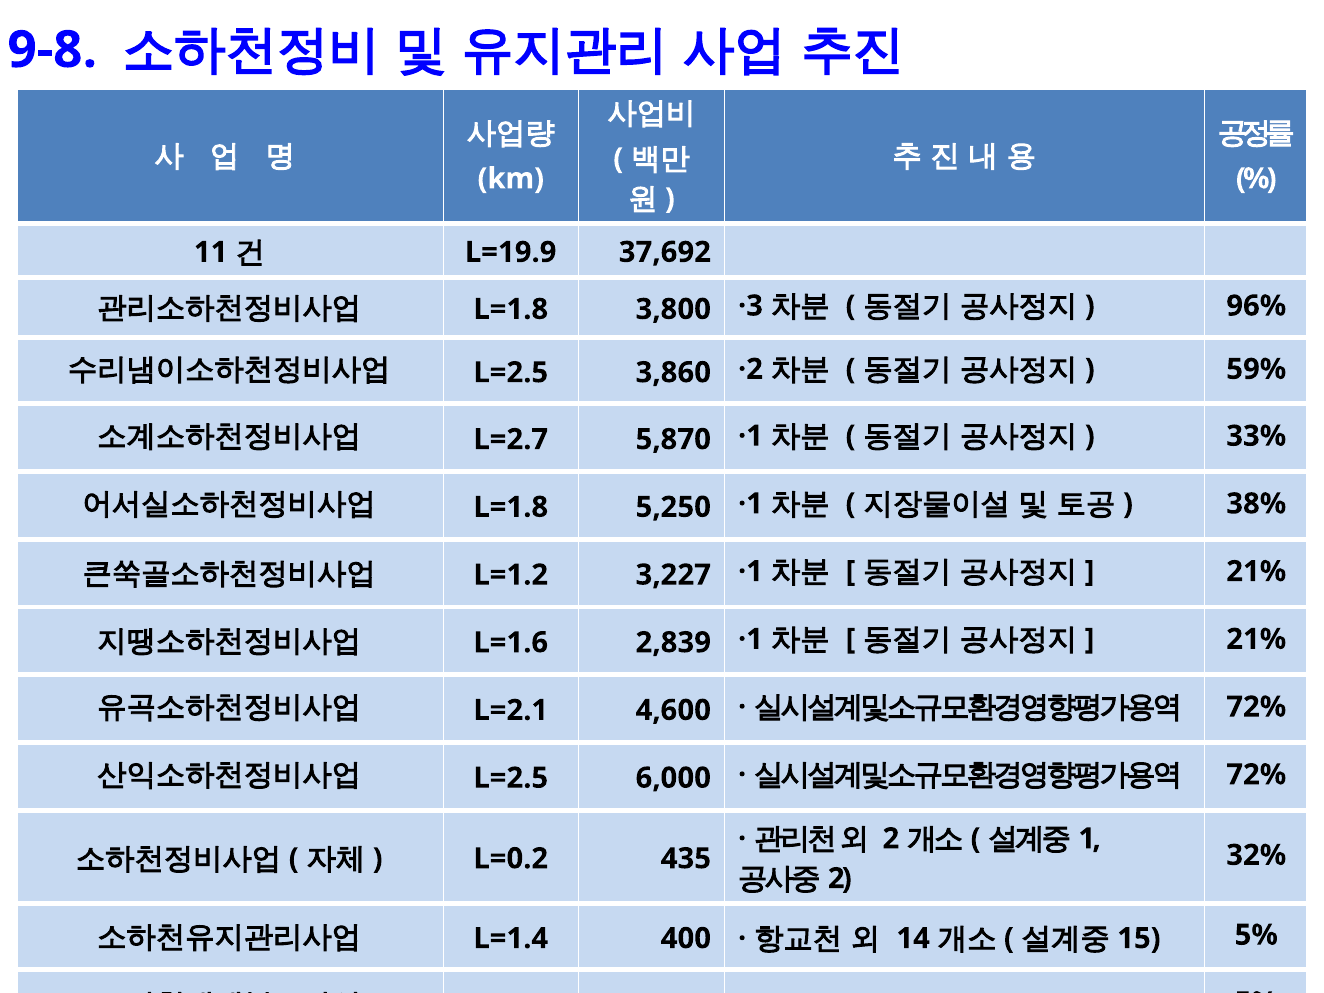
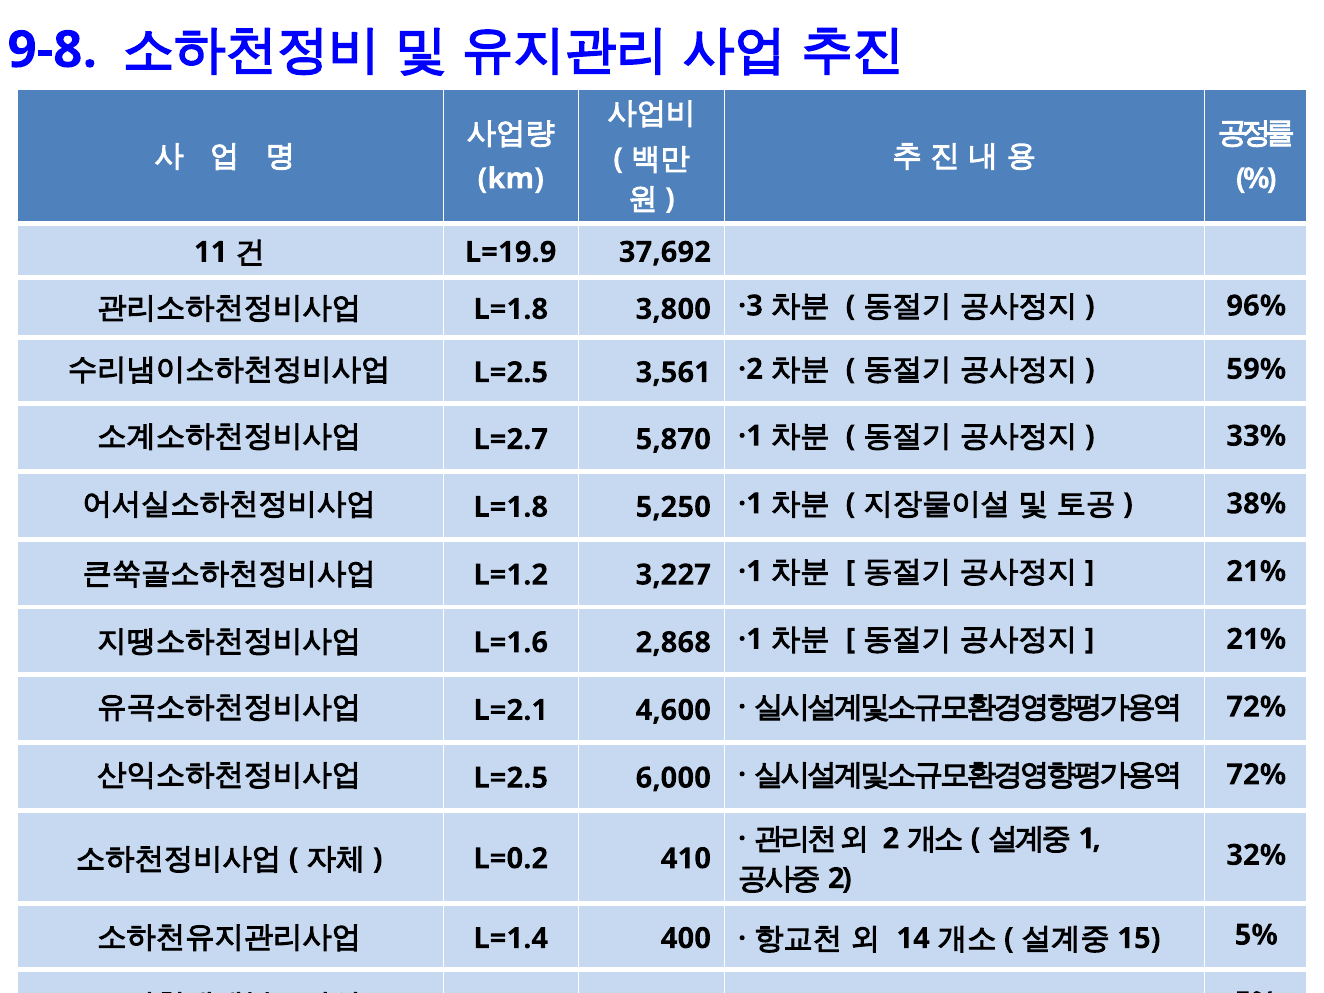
3,860: 3,860 -> 3,561
2,839: 2,839 -> 2,868
435: 435 -> 410
